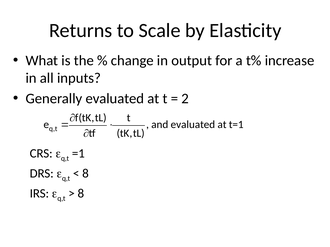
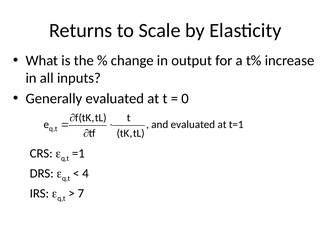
2: 2 -> 0
8 at (85, 174): 8 -> 4
8 at (81, 194): 8 -> 7
